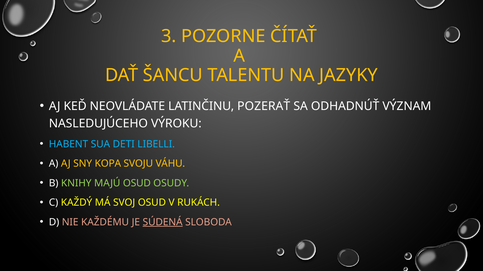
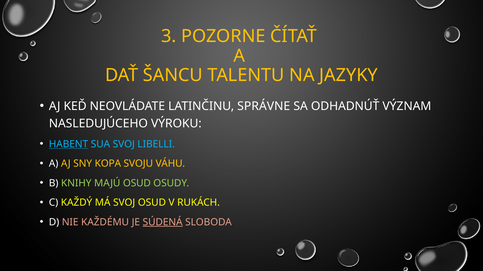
POZERAŤ: POZERAŤ -> SPRÁVNE
HABENT underline: none -> present
SUA DETI: DETI -> SVOJ
